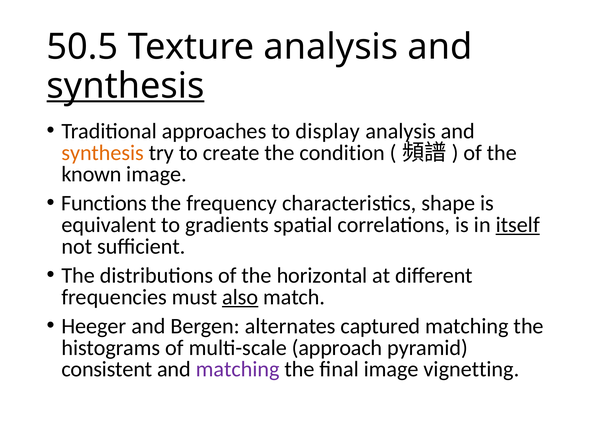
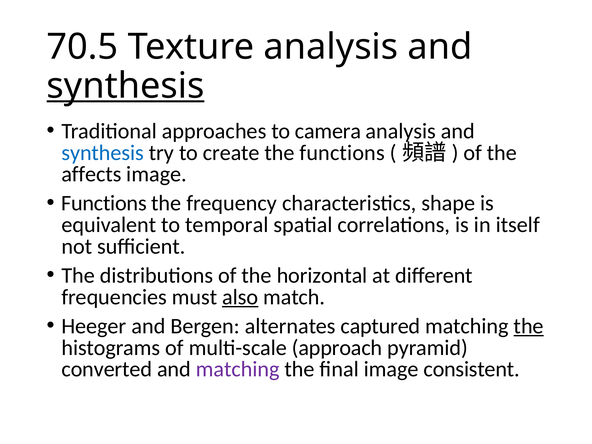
50.5: 50.5 -> 70.5
display: display -> camera
synthesis at (103, 153) colour: orange -> blue
the condition: condition -> functions
known: known -> affects
gradients: gradients -> temporal
itself underline: present -> none
the at (529, 326) underline: none -> present
consistent: consistent -> converted
vignetting: vignetting -> consistent
